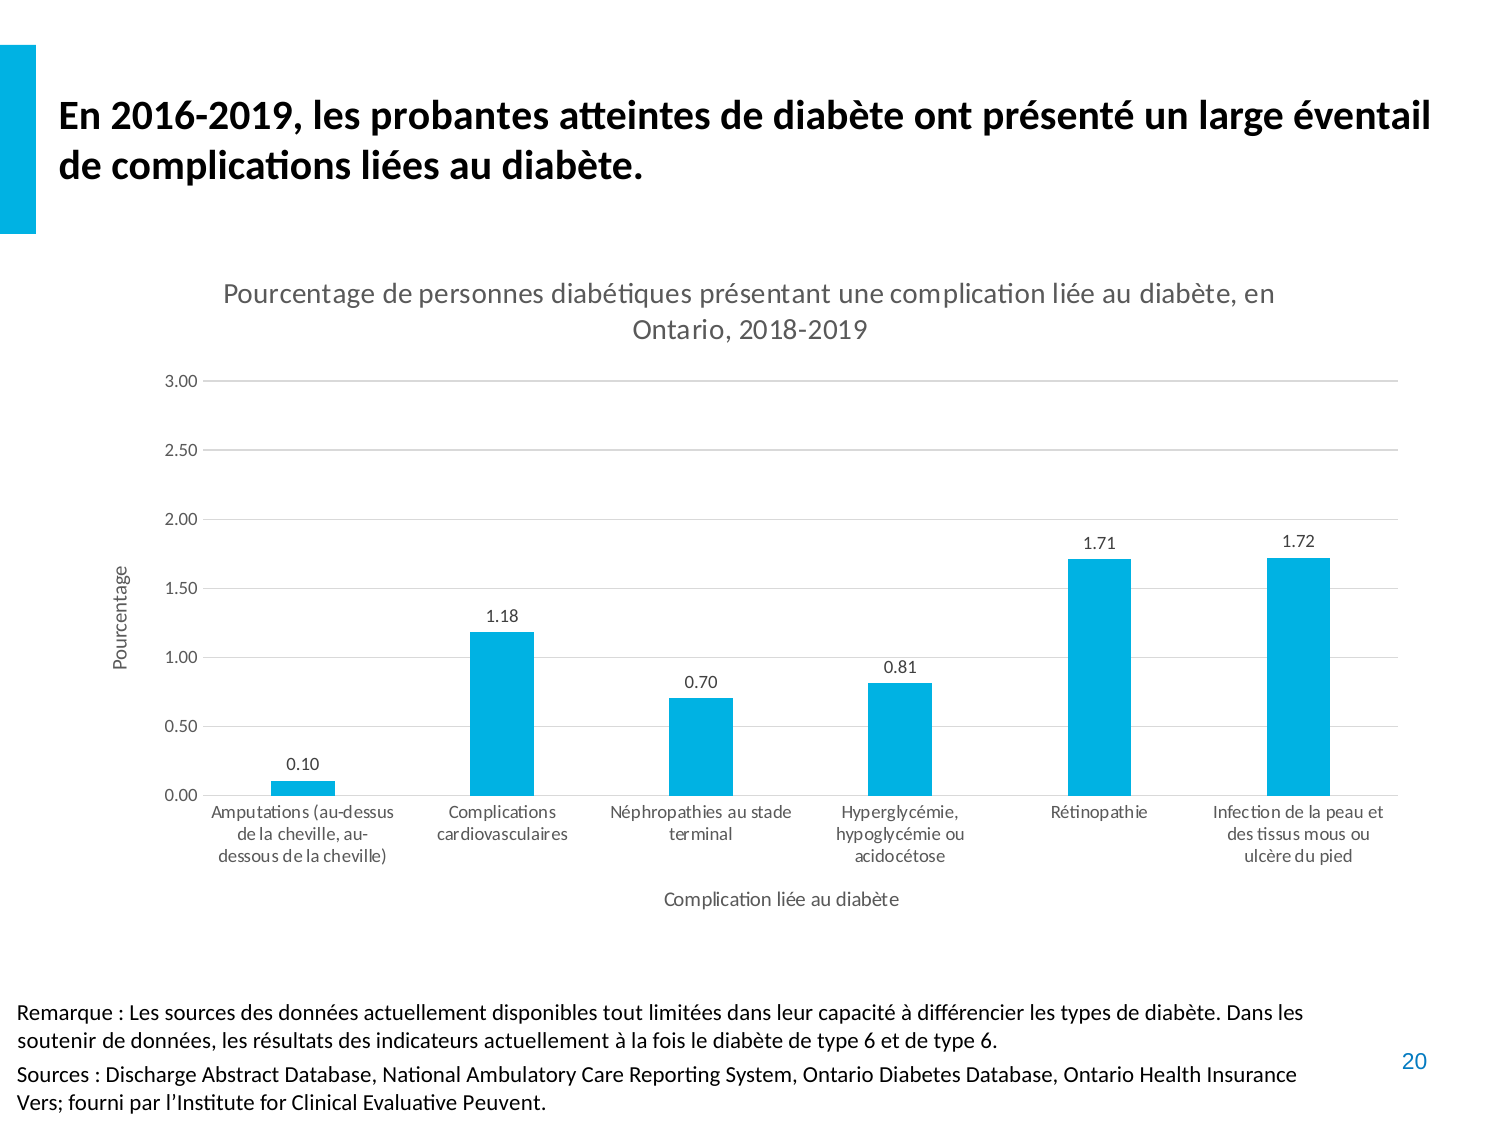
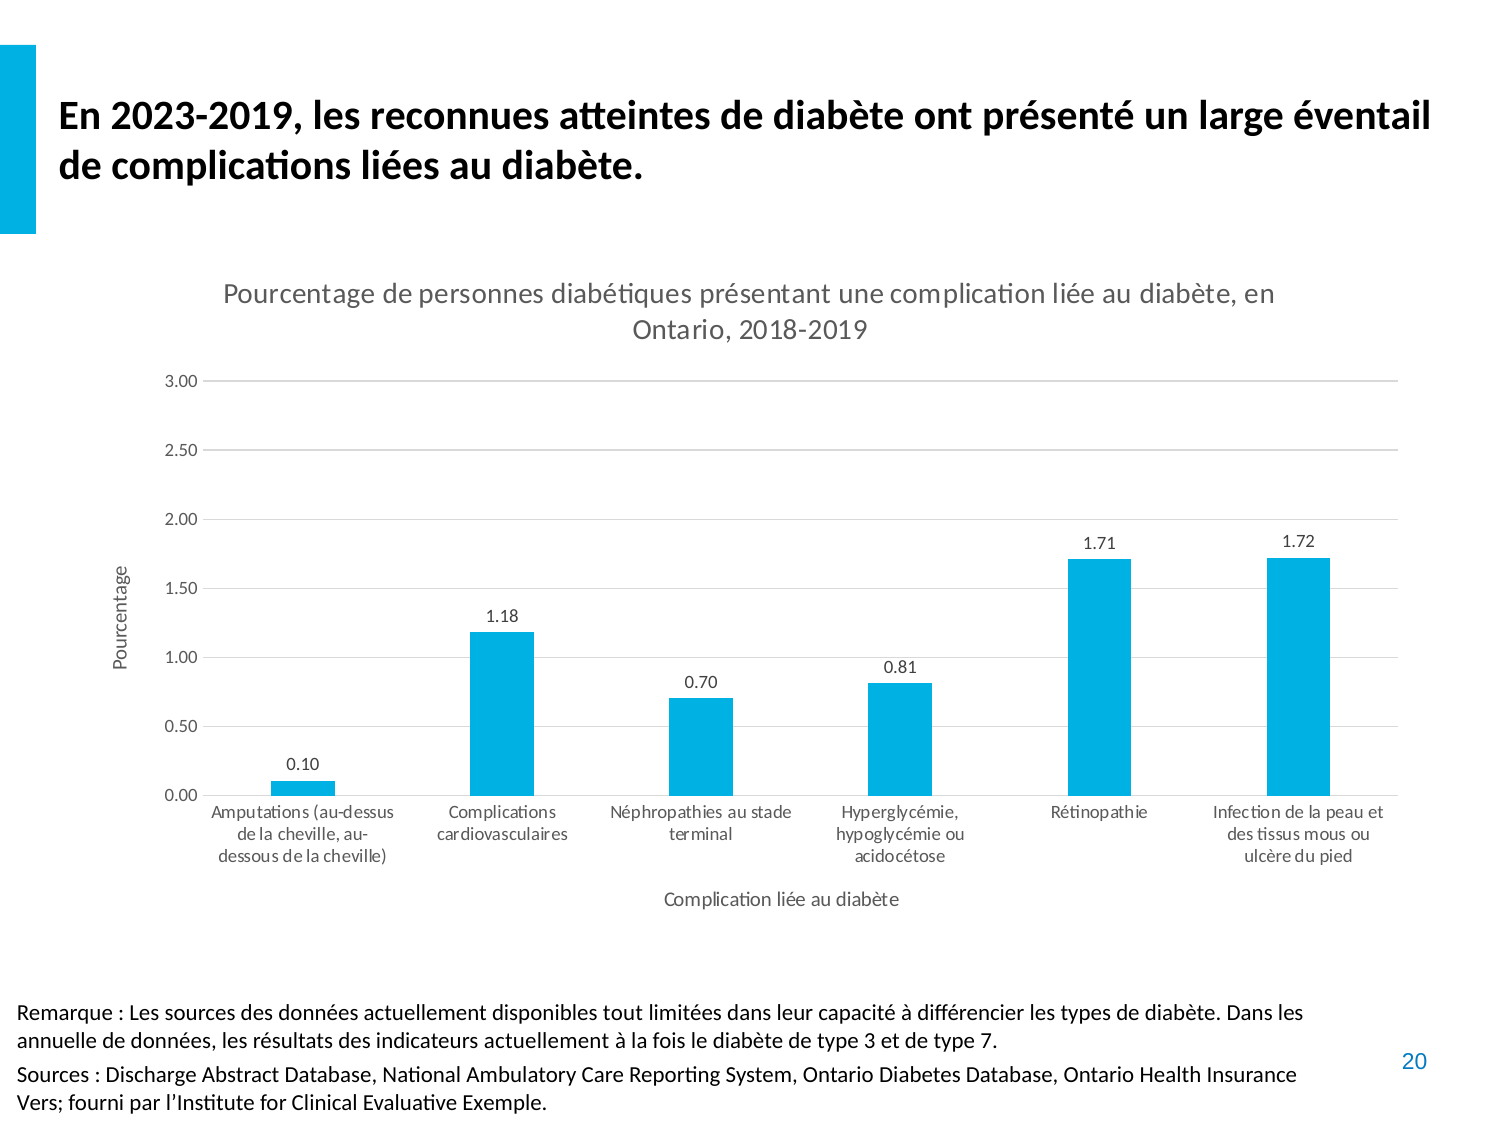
2016-2019: 2016-2019 -> 2023-2019
probantes: probantes -> reconnues
soutenir: soutenir -> annuelle
diabète de type 6: 6 -> 3
et de type 6: 6 -> 7
Peuvent: Peuvent -> Exemple
